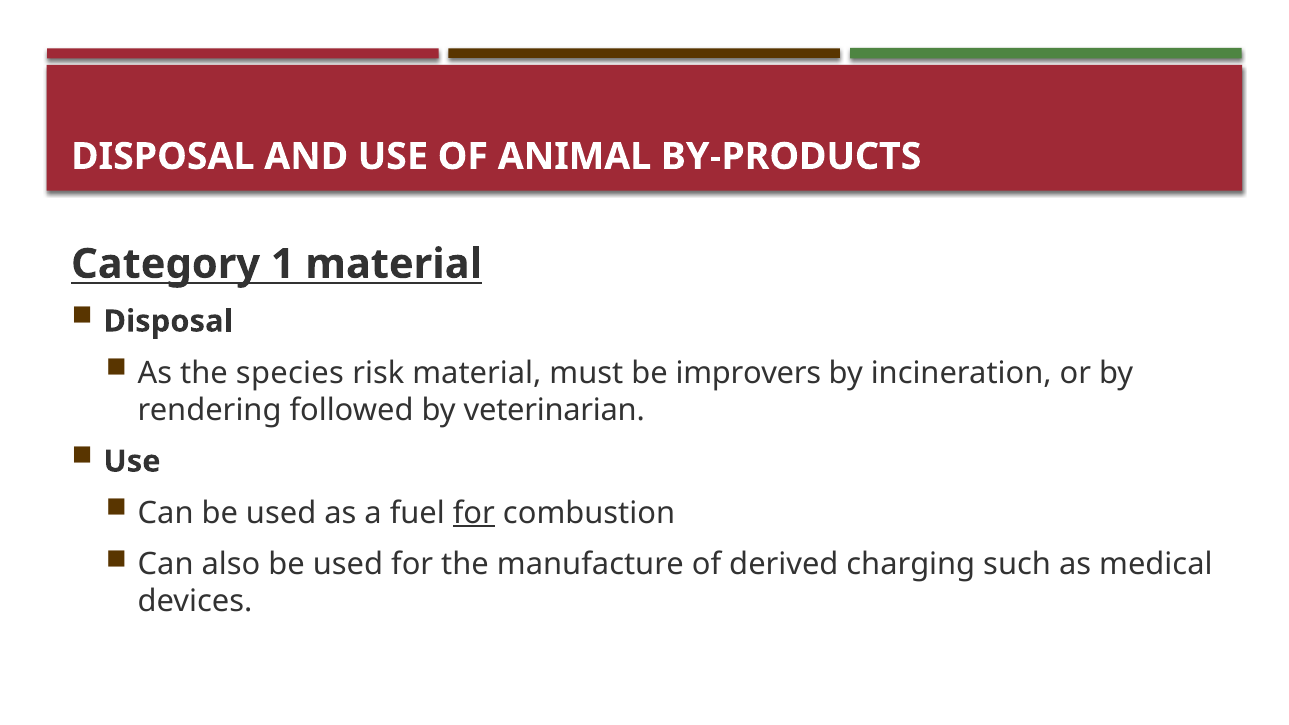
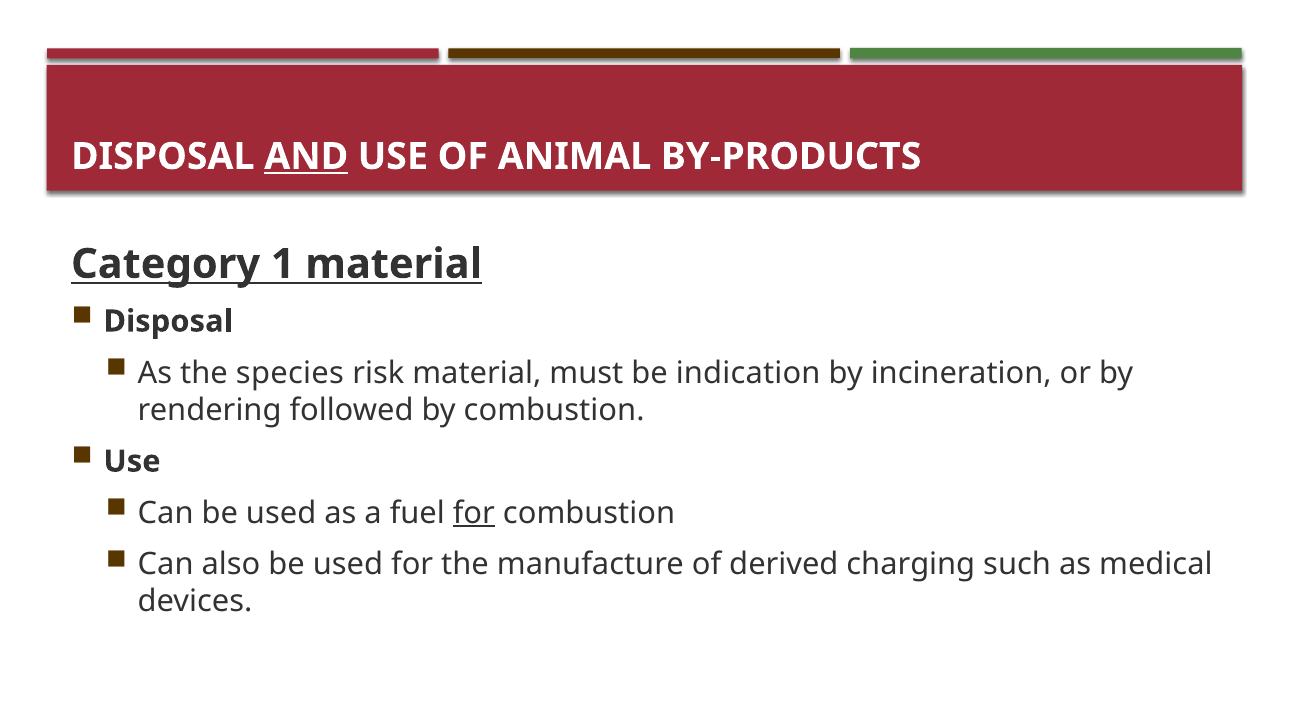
AND underline: none -> present
improvers: improvers -> indication
by veterinarian: veterinarian -> combustion
